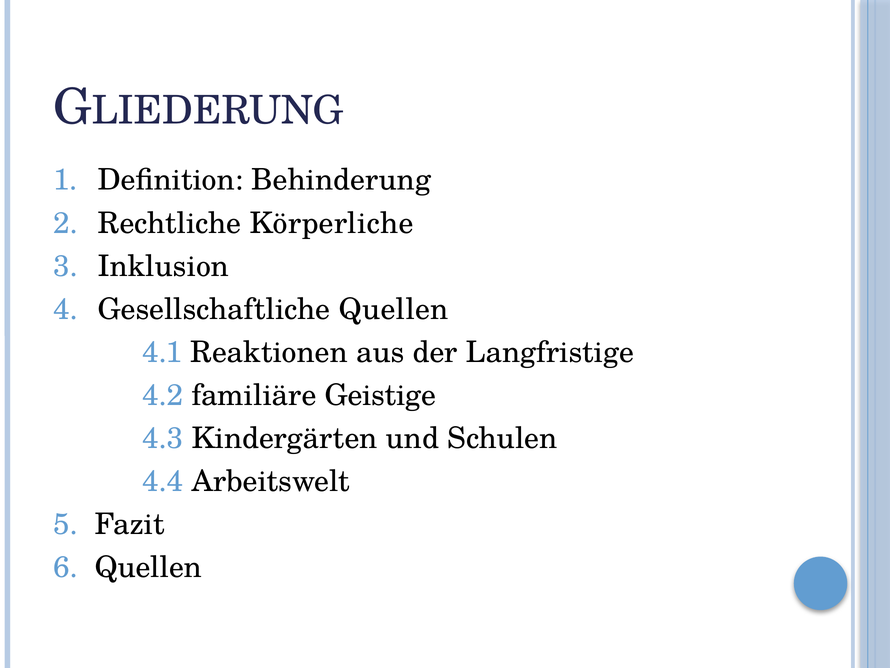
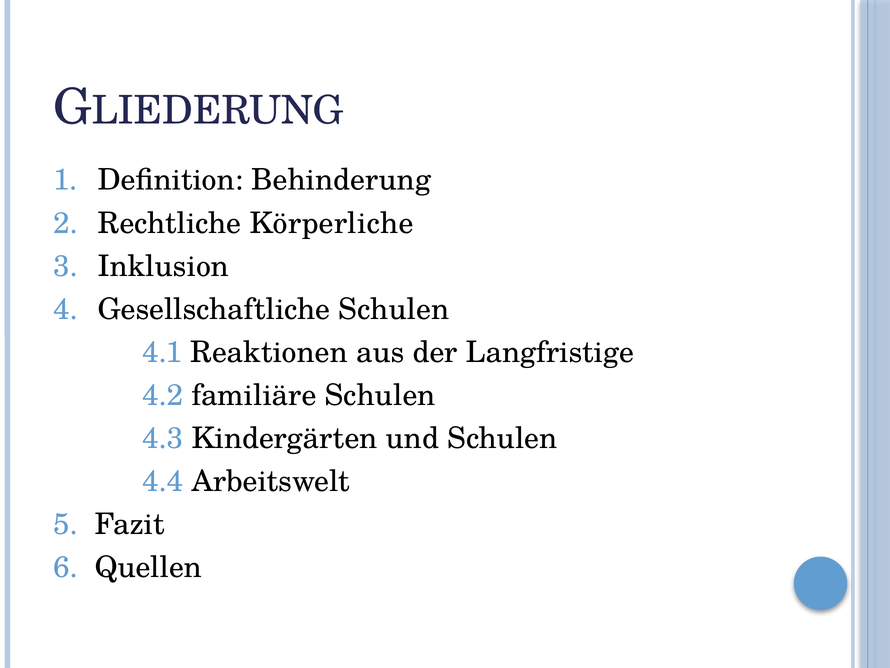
Gesellschaftliche Quellen: Quellen -> Schulen
familiäre Geistige: Geistige -> Schulen
